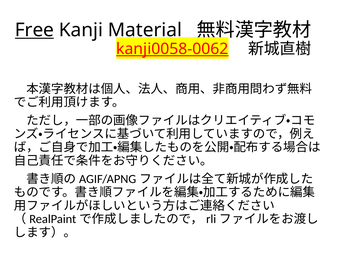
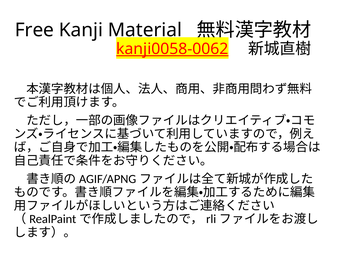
Free underline: present -> none
